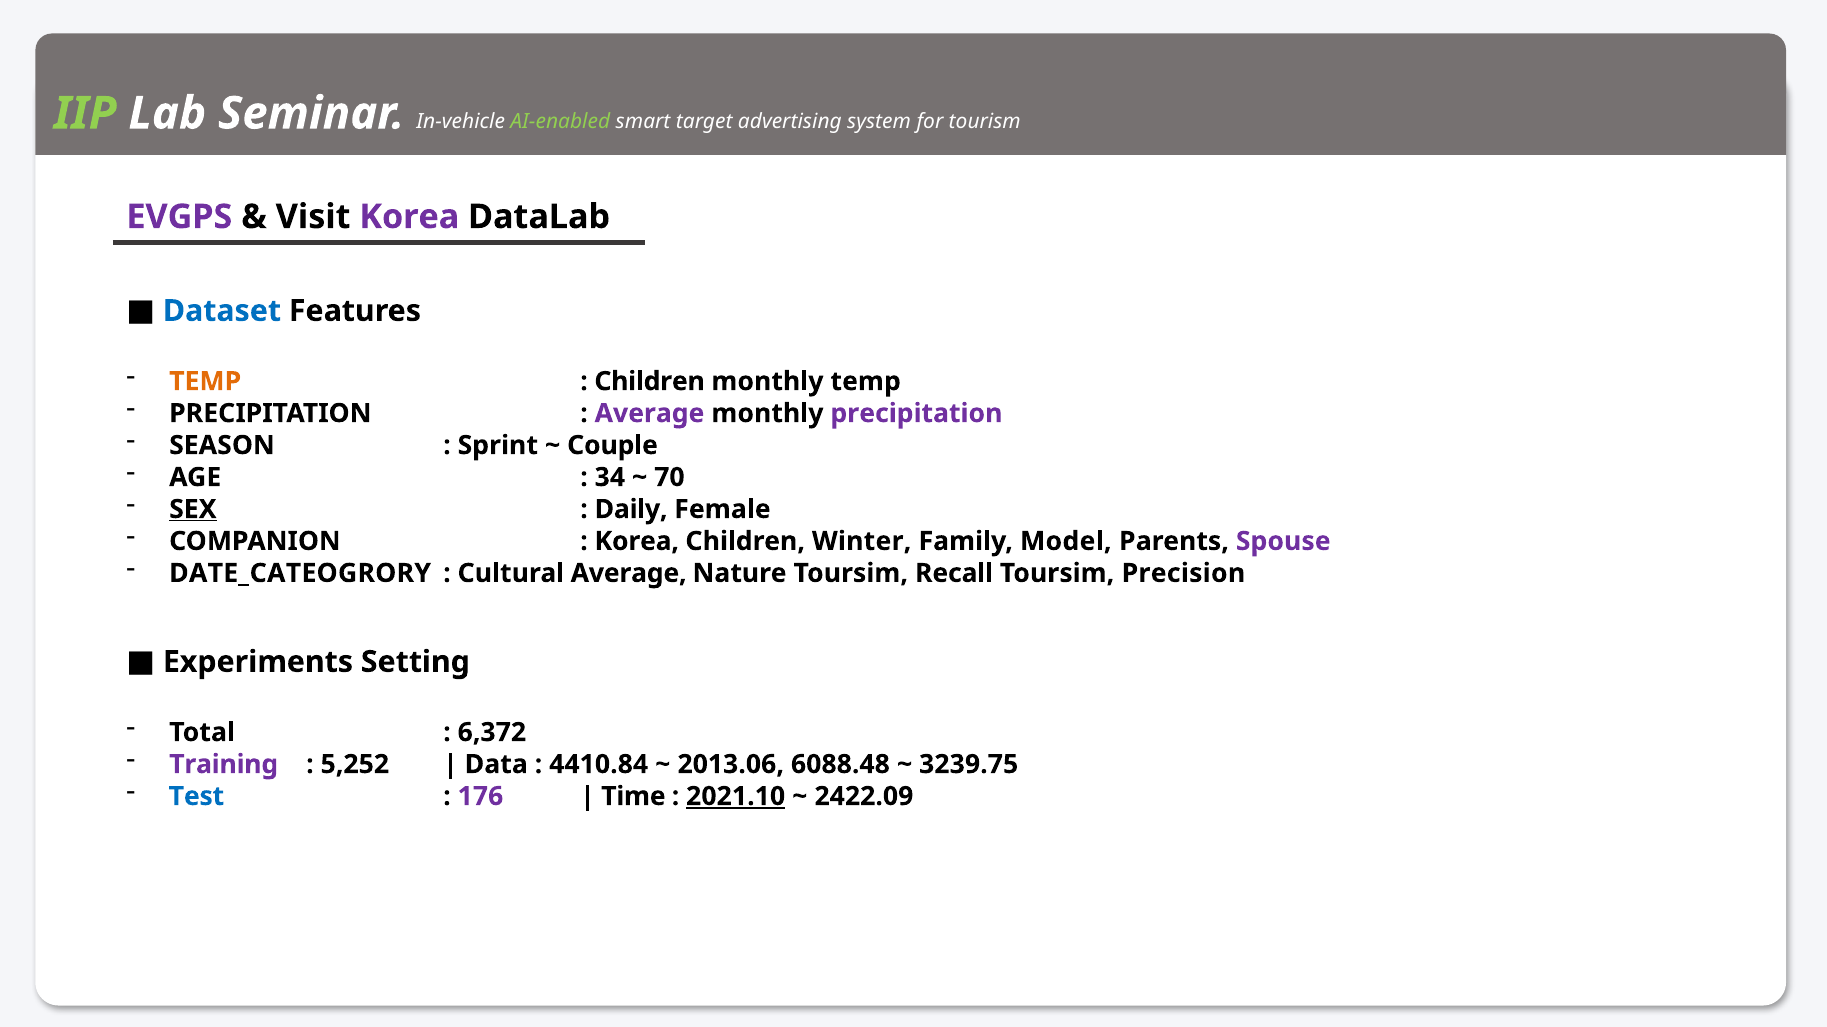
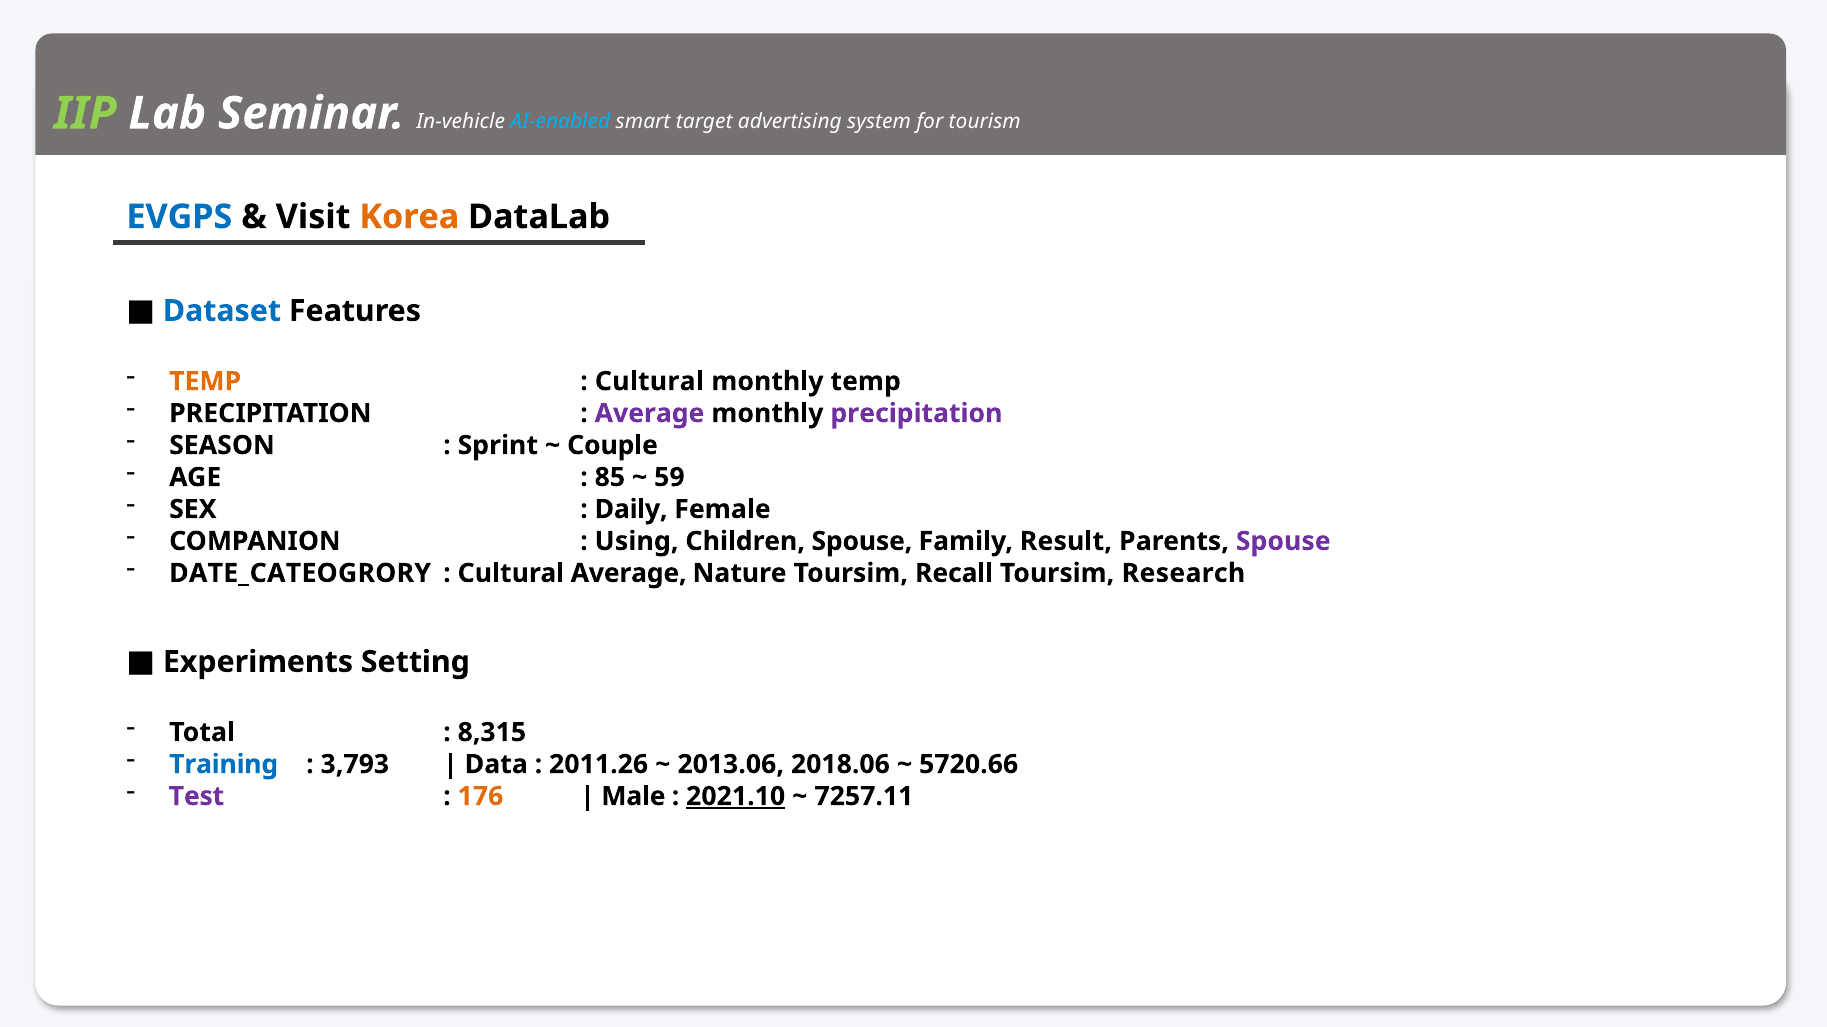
AI-enabled colour: light green -> light blue
EVGPS colour: purple -> blue
Korea at (409, 217) colour: purple -> orange
Children at (650, 382): Children -> Cultural
34: 34 -> 85
70: 70 -> 59
SEX underline: present -> none
Korea at (637, 542): Korea -> Using
Children Winter: Winter -> Spouse
Model: Model -> Result
Precision: Precision -> Research
6,372: 6,372 -> 8,315
Training colour: purple -> blue
5,252: 5,252 -> 3,793
4410.84: 4410.84 -> 2011.26
6088.48: 6088.48 -> 2018.06
3239.75: 3239.75 -> 5720.66
Test colour: blue -> purple
176 colour: purple -> orange
Time: Time -> Male
2422.09: 2422.09 -> 7257.11
